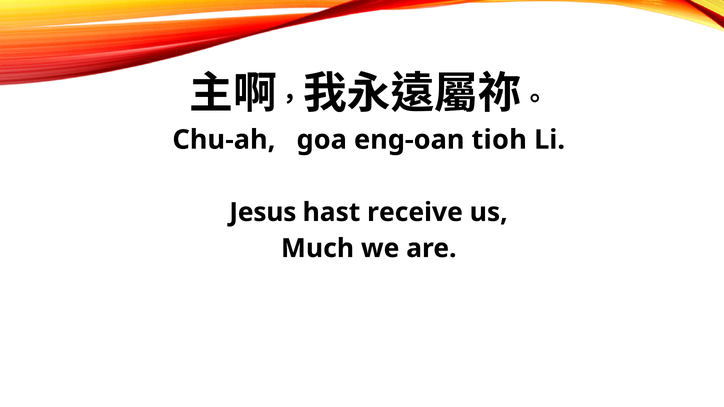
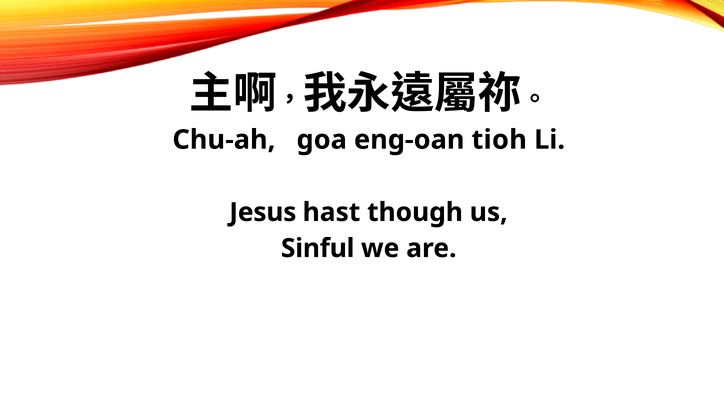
receive: receive -> though
Much: Much -> Sinful
